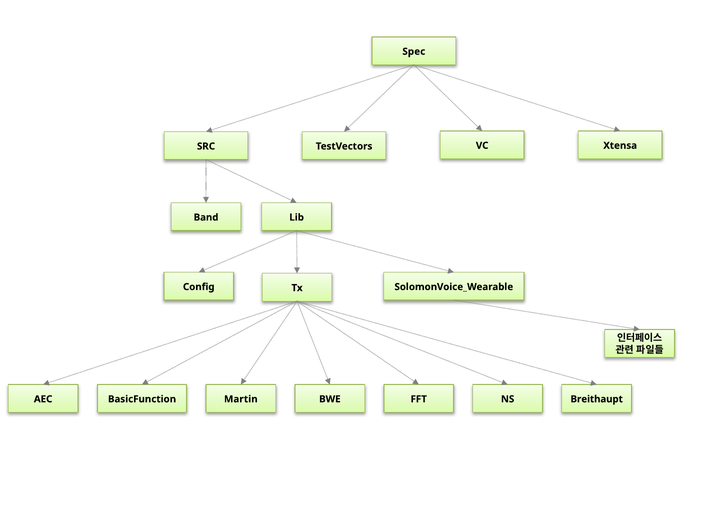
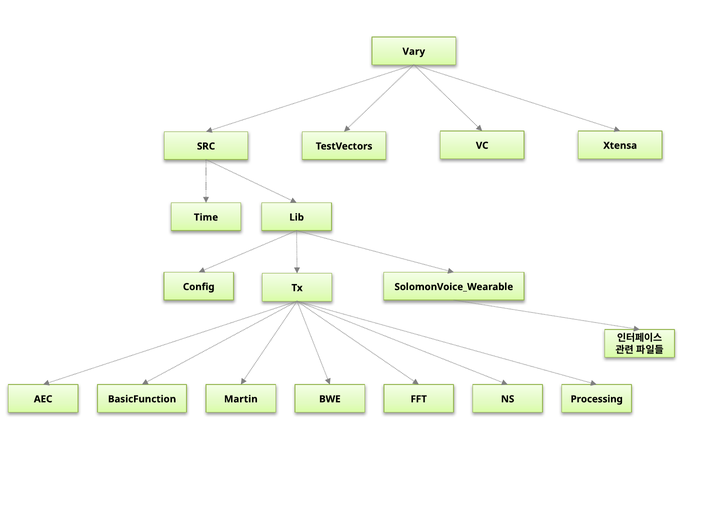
Spec: Spec -> Vary
Band: Band -> Time
Breithaupt: Breithaupt -> Processing
